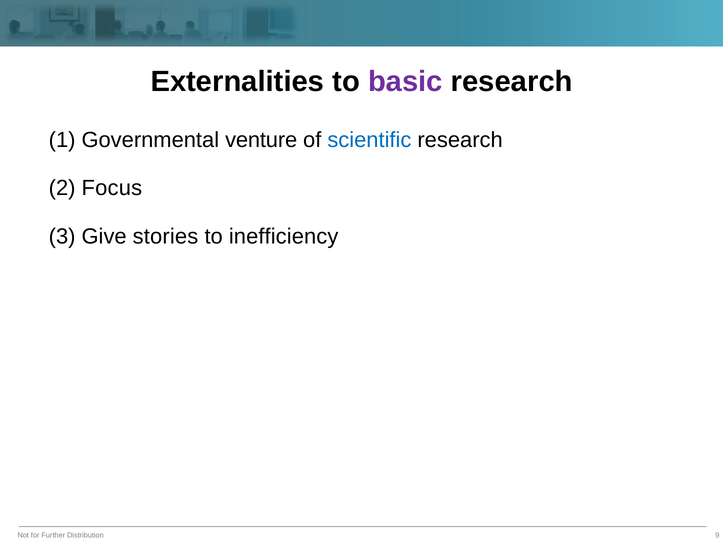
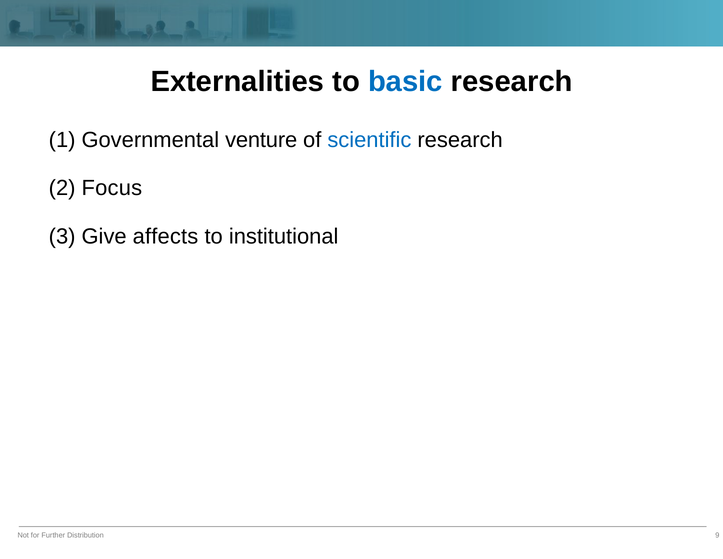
basic colour: purple -> blue
stories: stories -> affects
inefficiency: inefficiency -> institutional
